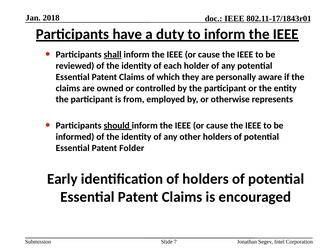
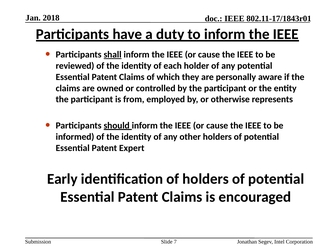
Folder: Folder -> Expert
